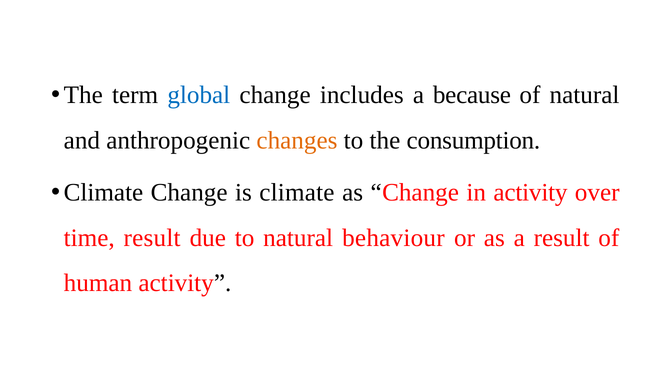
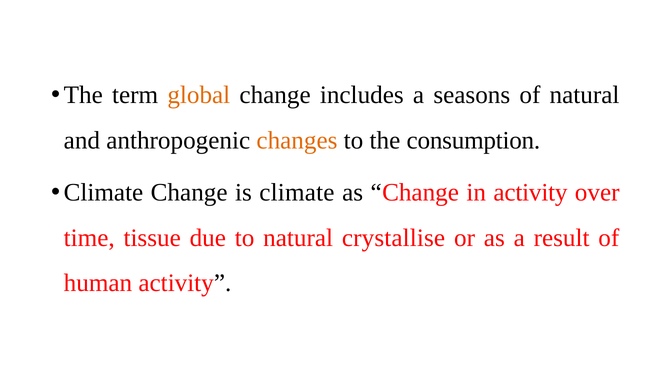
global colour: blue -> orange
because: because -> seasons
time result: result -> tissue
behaviour: behaviour -> crystallise
